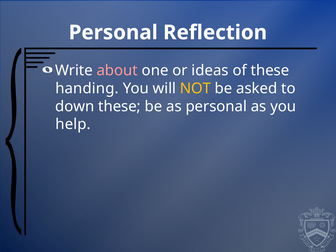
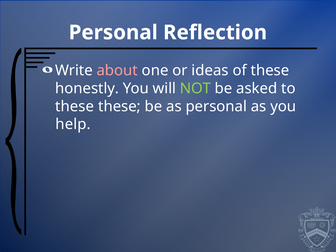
handing: handing -> honestly
NOT colour: yellow -> light green
down at (75, 106): down -> these
